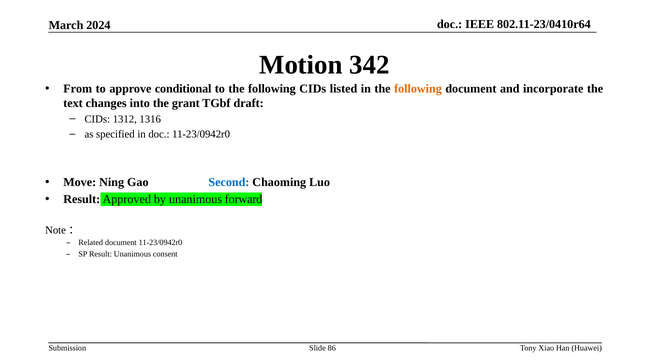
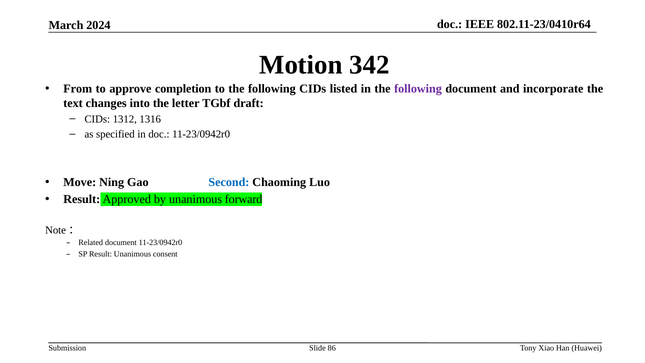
conditional: conditional -> completion
following at (418, 89) colour: orange -> purple
grant: grant -> letter
